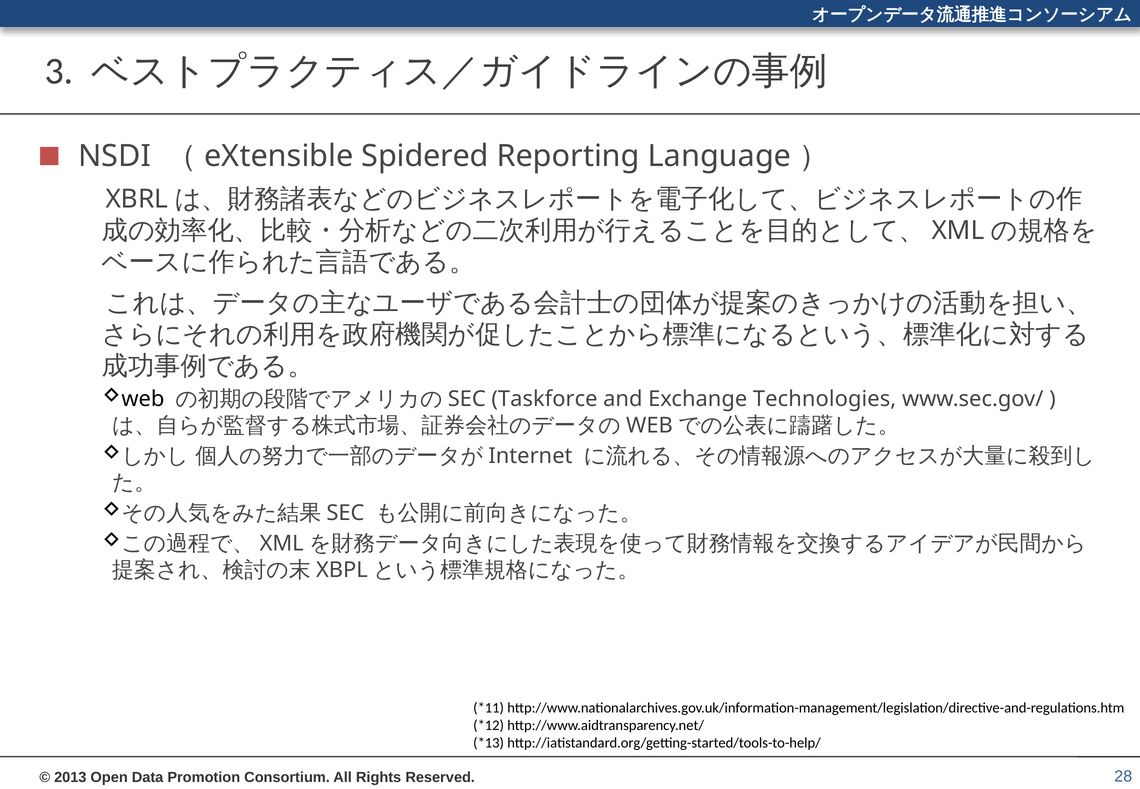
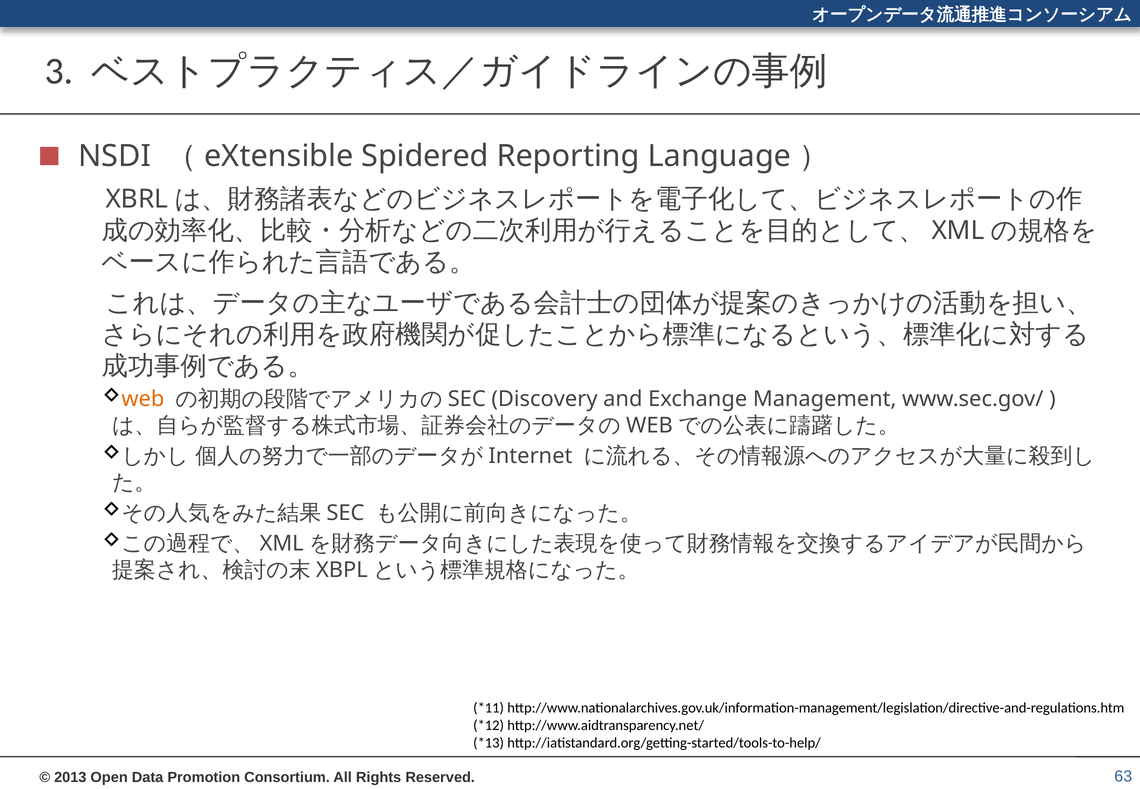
web colour: black -> orange
Taskforce: Taskforce -> Discovery
Technologies: Technologies -> Management
28: 28 -> 63
